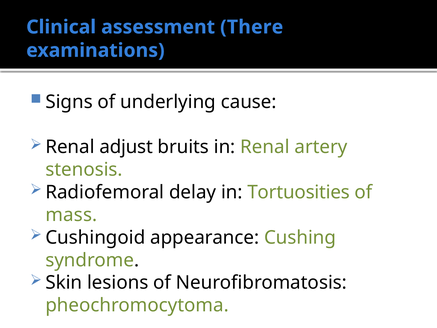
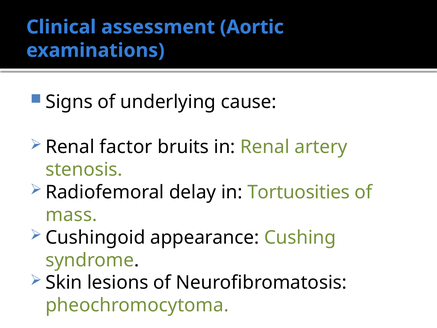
There: There -> Aortic
adjust: adjust -> factor
